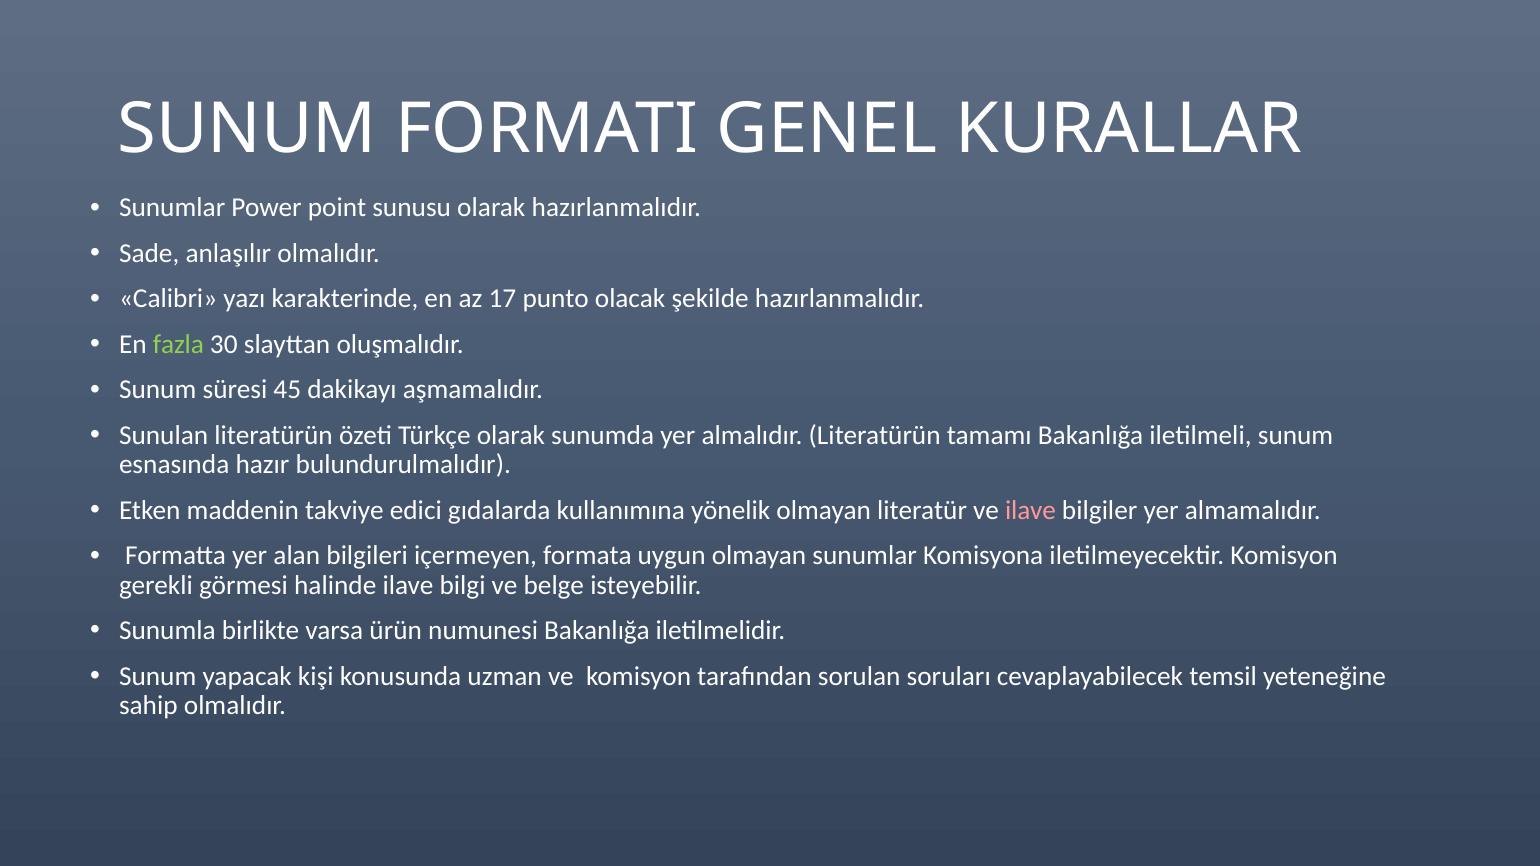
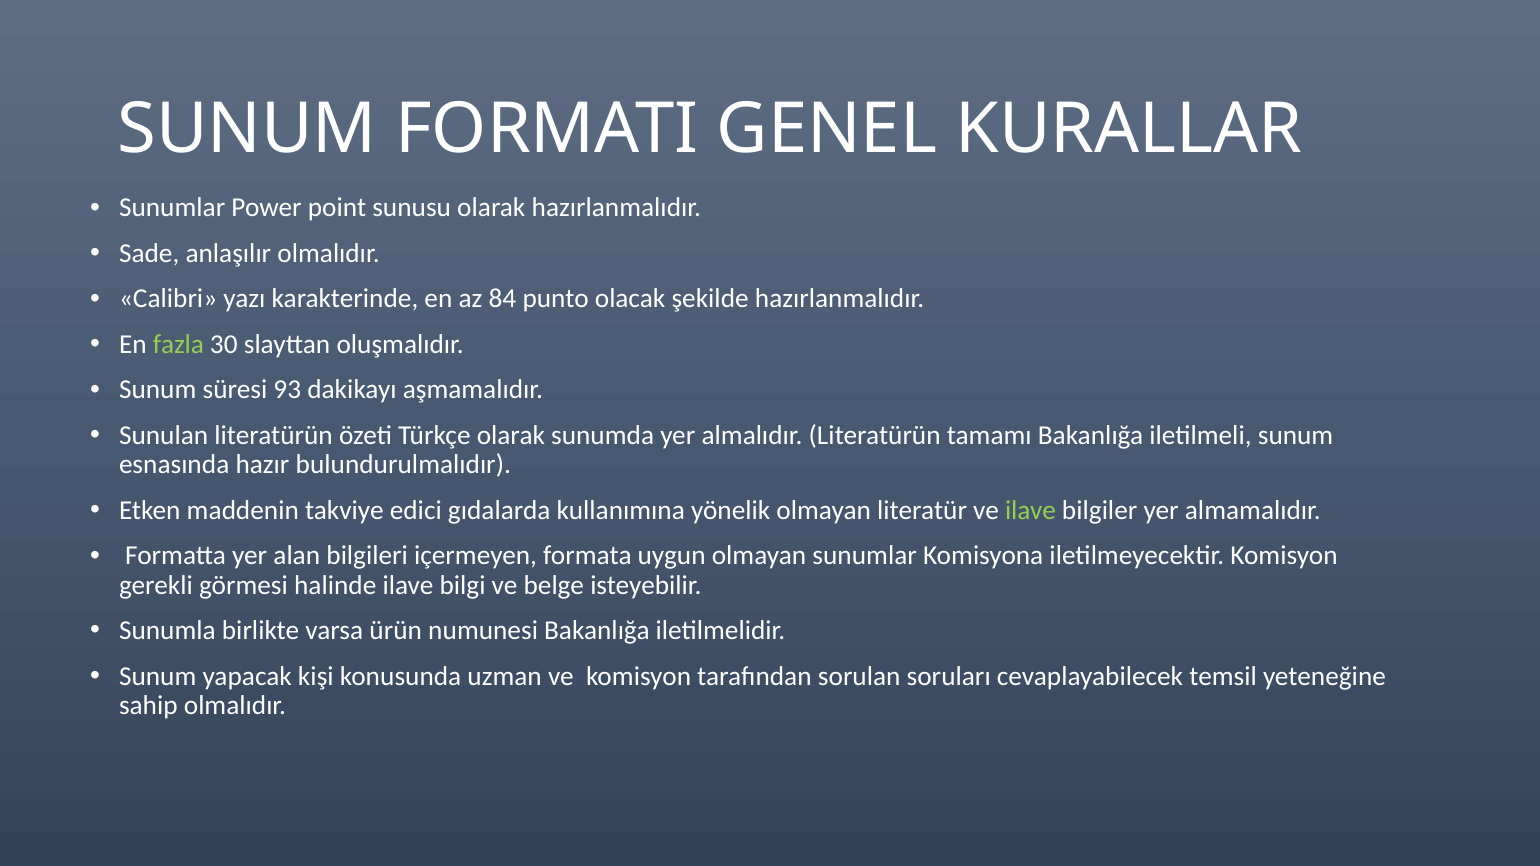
17: 17 -> 84
45: 45 -> 93
ilave at (1030, 510) colour: pink -> light green
